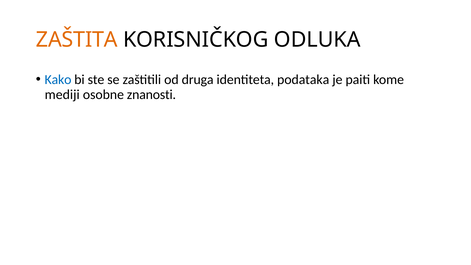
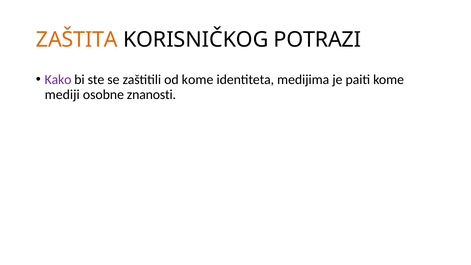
ODLUKA: ODLUKA -> POTRAZI
Kako colour: blue -> purple
od druga: druga -> kome
podataka: podataka -> medijima
